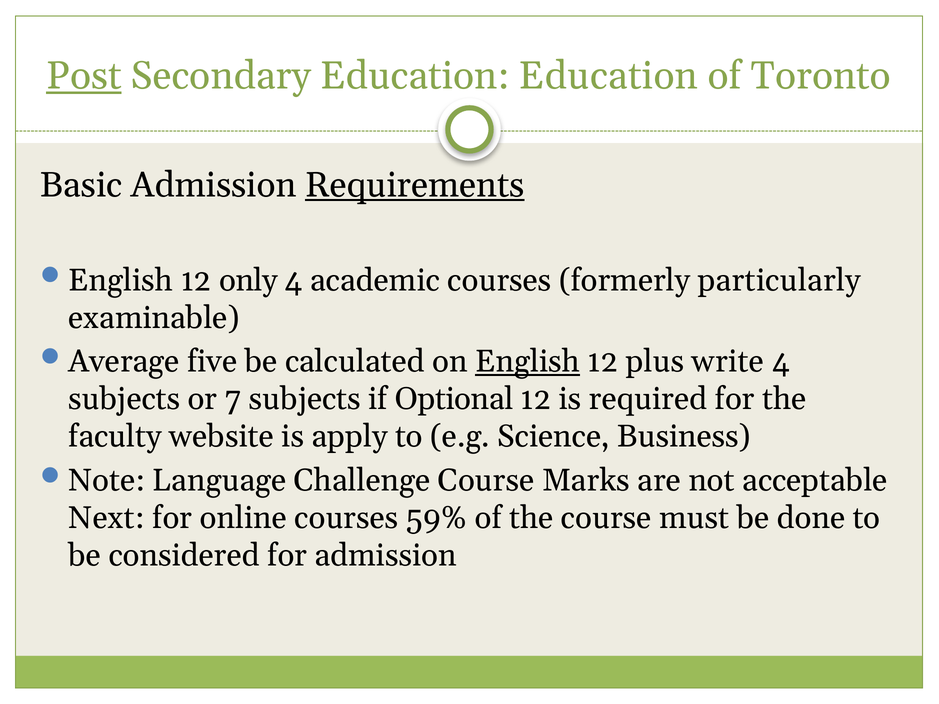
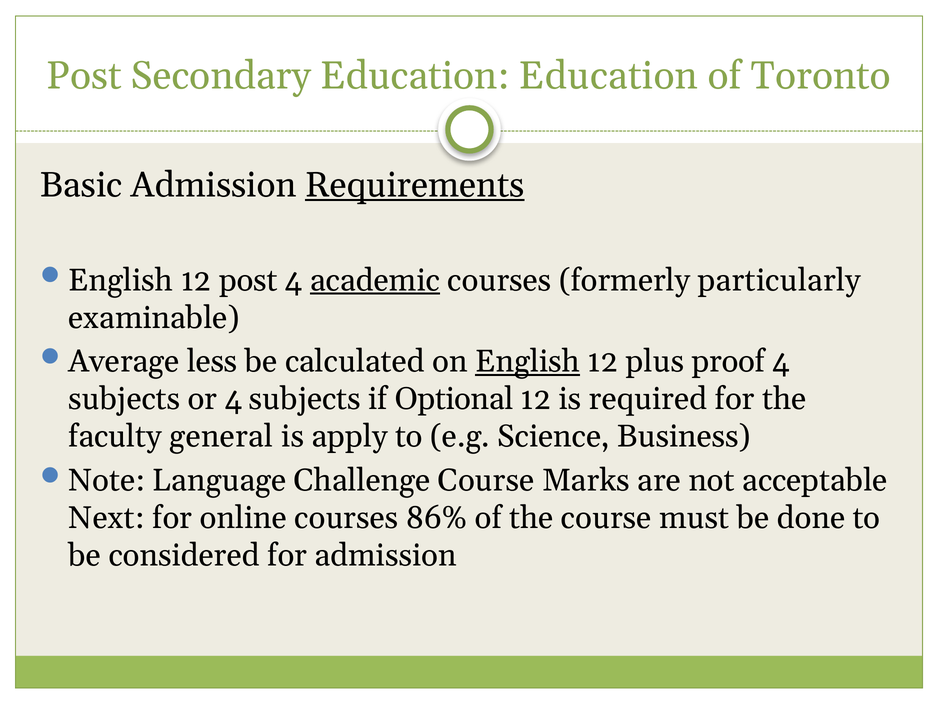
Post at (84, 76) underline: present -> none
12 only: only -> post
academic underline: none -> present
five: five -> less
write: write -> proof
or 7: 7 -> 4
website: website -> general
59%: 59% -> 86%
